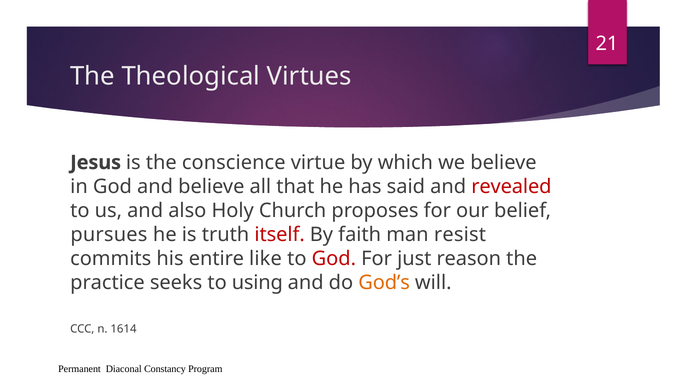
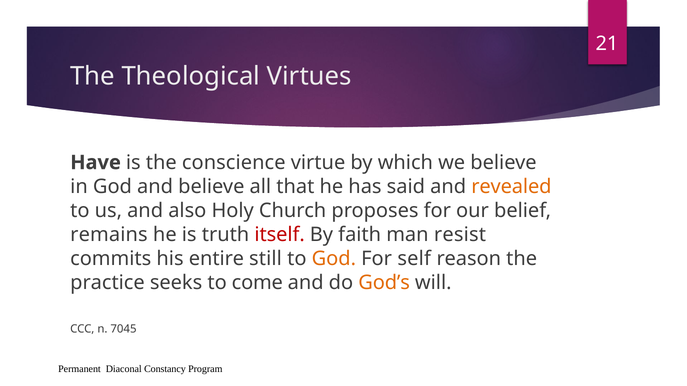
Jesus: Jesus -> Have
revealed colour: red -> orange
pursues: pursues -> remains
like: like -> still
God at (334, 259) colour: red -> orange
just: just -> self
using: using -> come
1614: 1614 -> 7045
